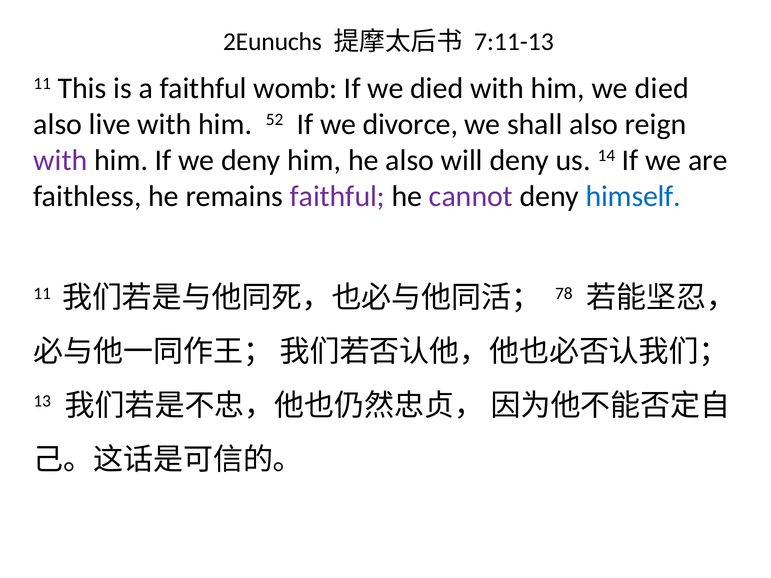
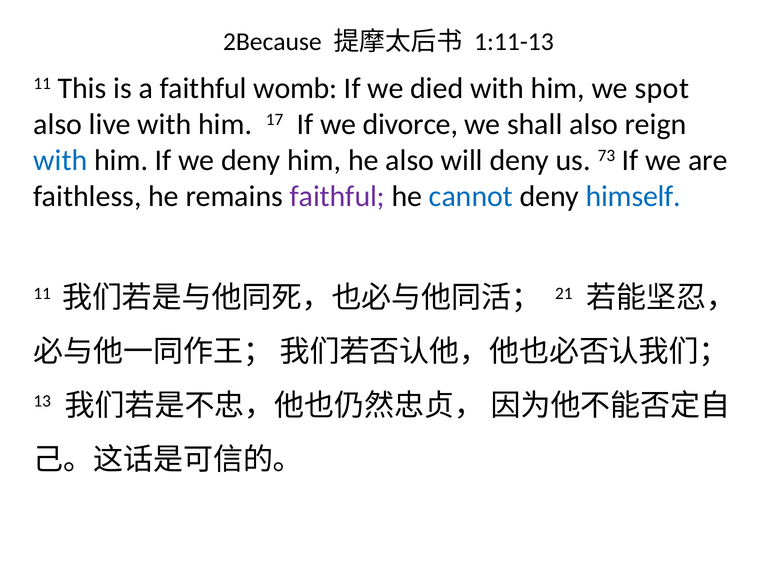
2Eunuchs: 2Eunuchs -> 2Because
7:11-13: 7:11-13 -> 1:11-13
him we died: died -> spot
52: 52 -> 17
with at (60, 160) colour: purple -> blue
14: 14 -> 73
cannot colour: purple -> blue
78: 78 -> 21
